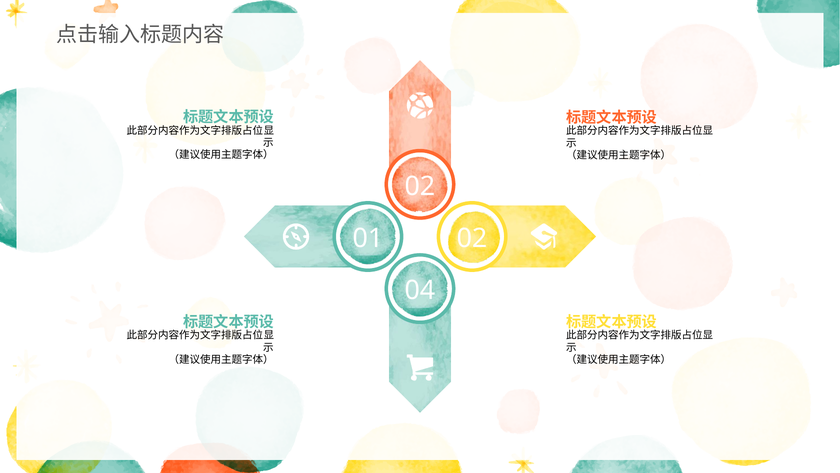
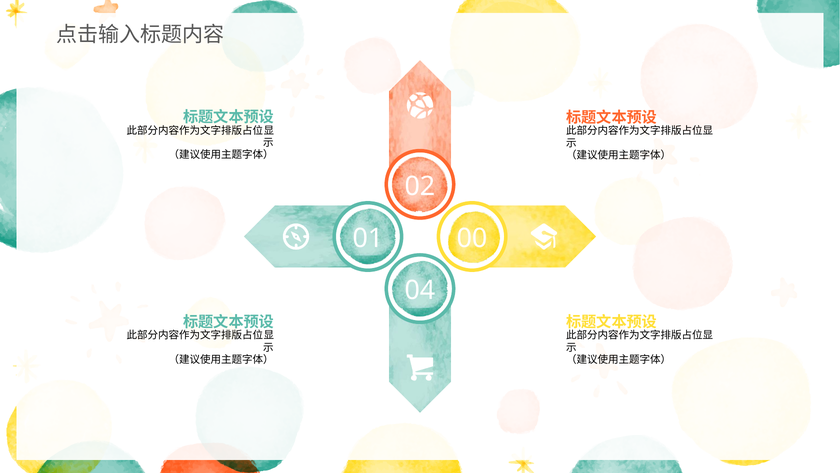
01 02: 02 -> 00
